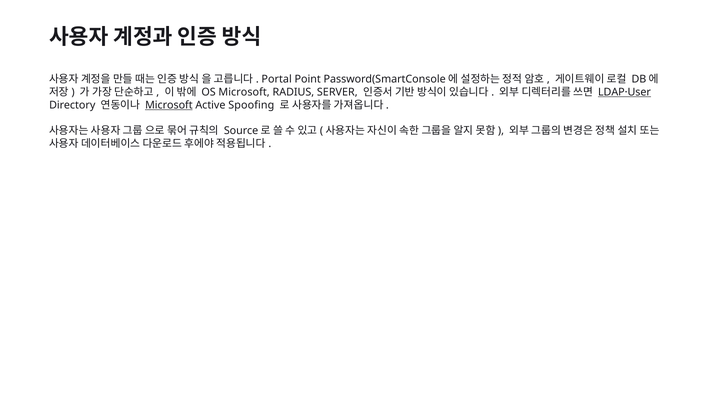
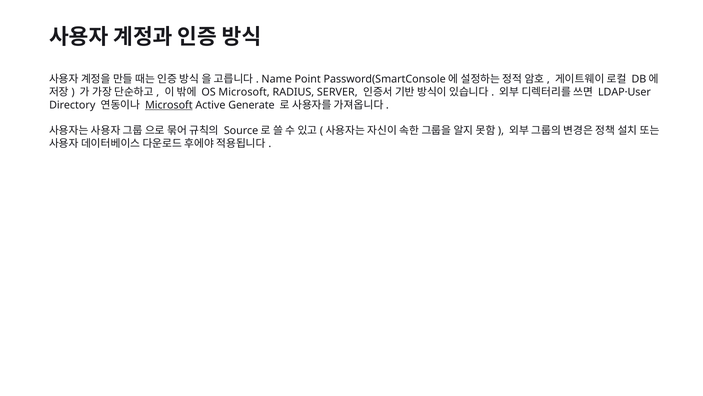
Portal: Portal -> Name
LDAP·User underline: present -> none
Spoofing: Spoofing -> Generate
